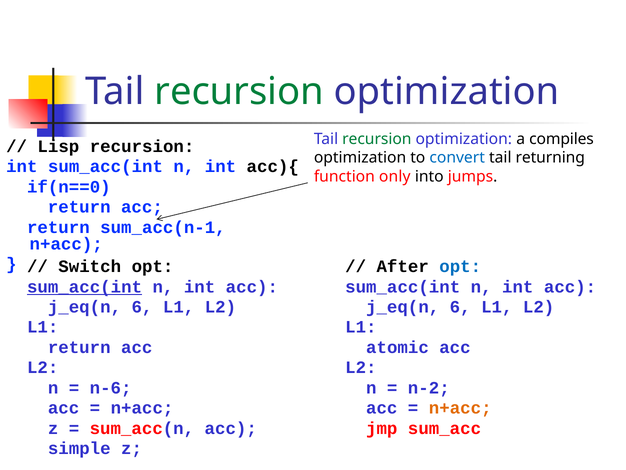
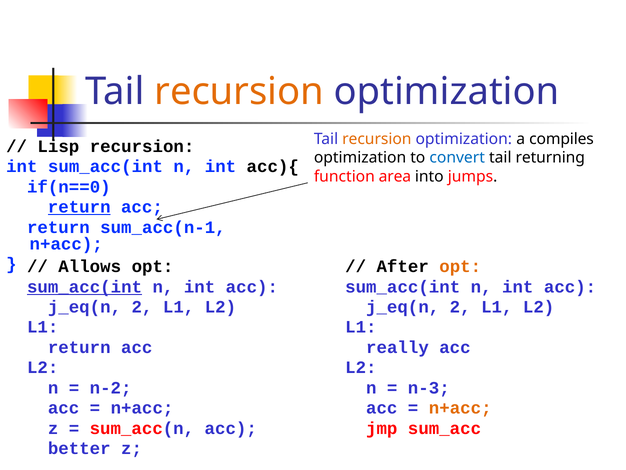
recursion at (239, 91) colour: green -> orange
recursion at (377, 139) colour: green -> orange
only: only -> area
return at (79, 207) underline: none -> present
Switch: Switch -> Allows
opt at (460, 266) colour: blue -> orange
6 at (142, 307): 6 -> 2
6 at (460, 307): 6 -> 2
atomic: atomic -> really
n-6: n-6 -> n-2
n-2: n-2 -> n-3
simple: simple -> better
